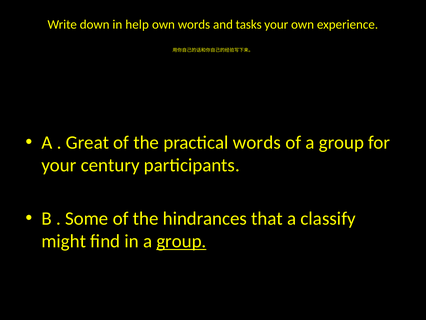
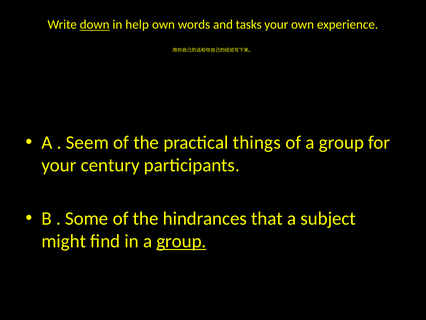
down underline: none -> present
Great: Great -> Seem
practical words: words -> things
classify: classify -> subject
